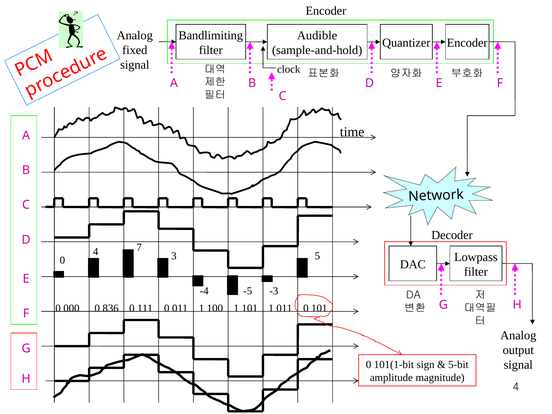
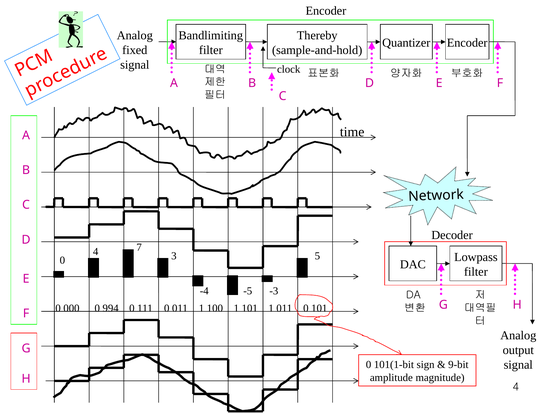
Audible: Audible -> Thereby
836: 836 -> 994
5-bit: 5-bit -> 9-bit
